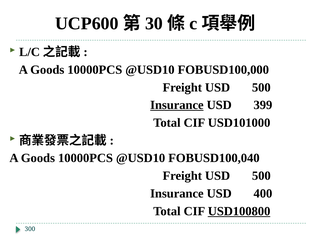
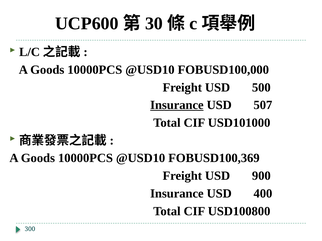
399: 399 -> 507
FOBUSD100,040: FOBUSD100,040 -> FOBUSD100,369
500 at (261, 176): 500 -> 900
USD100800 underline: present -> none
